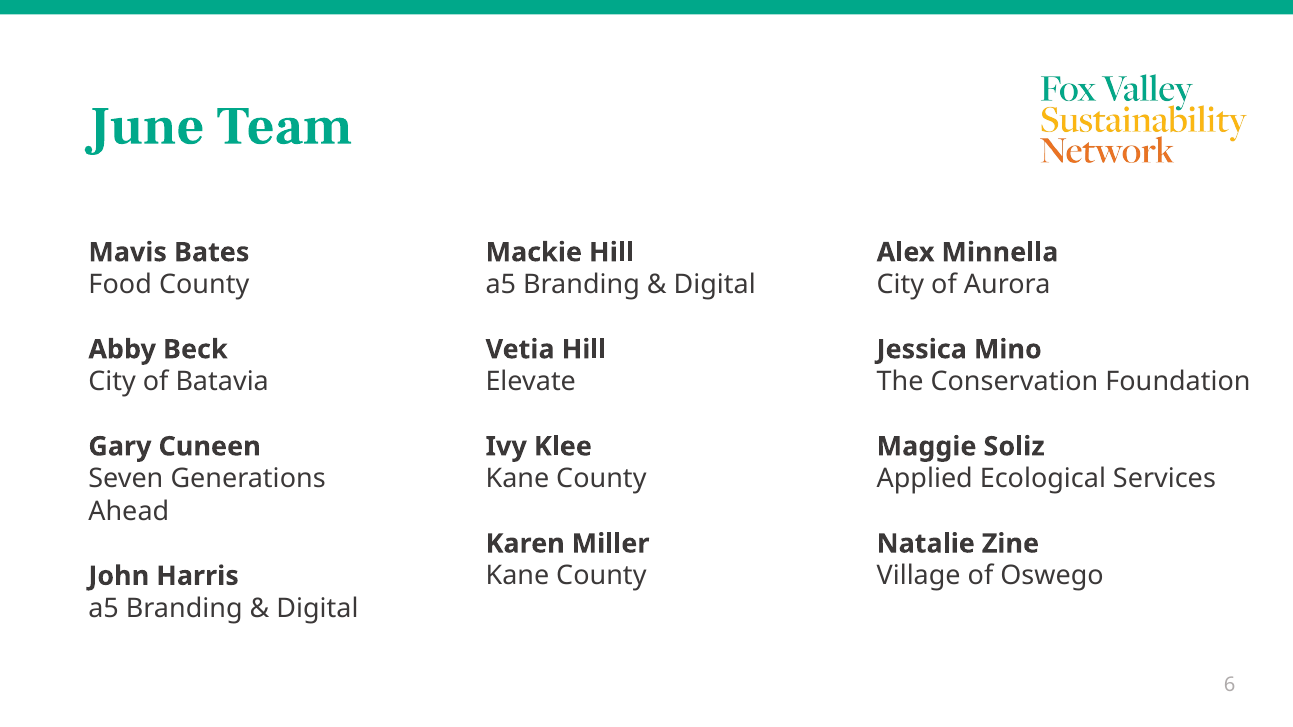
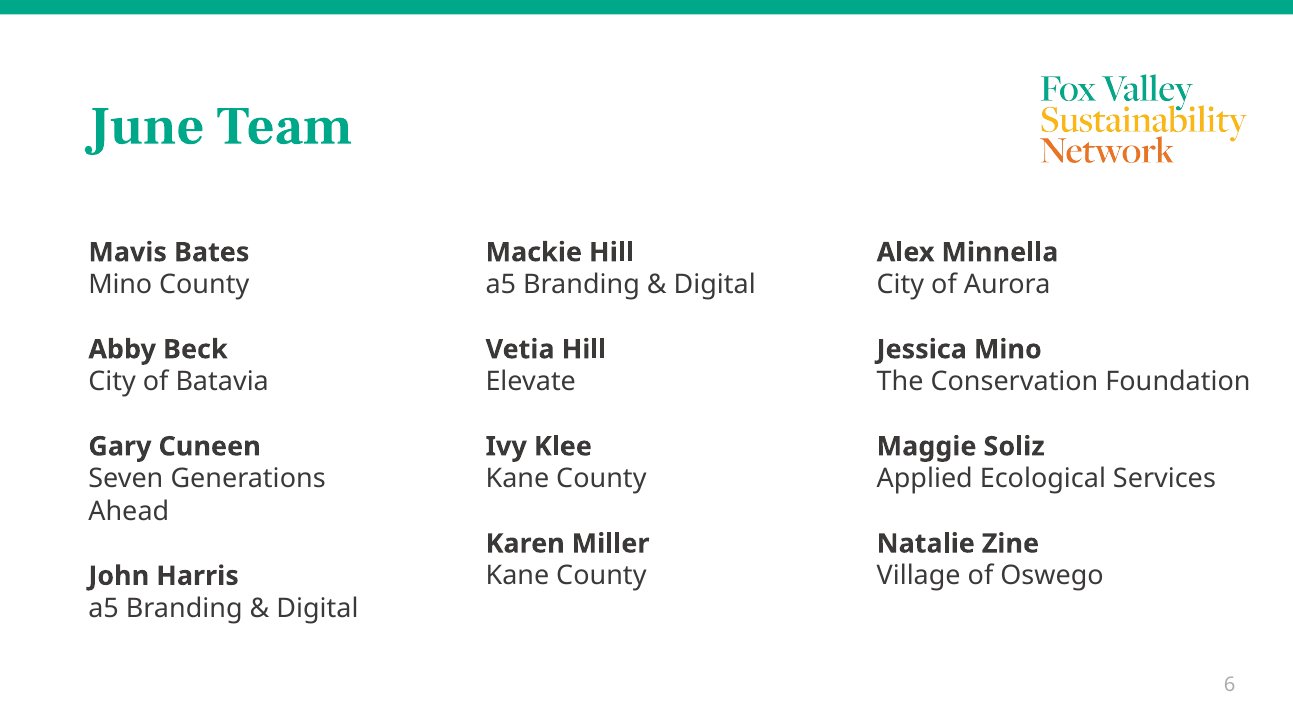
Food at (120, 285): Food -> Mino
